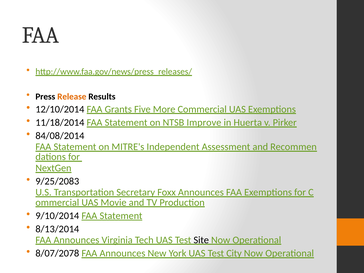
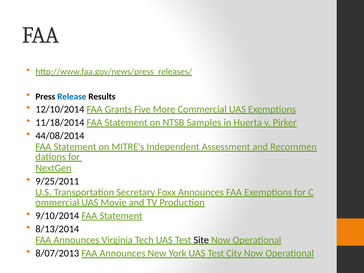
Release colour: orange -> blue
Improve: Improve -> Samples
84/08/2014: 84/08/2014 -> 44/08/2014
9/25/2083: 9/25/2083 -> 9/25/2011
8/07/2078: 8/07/2078 -> 8/07/2013
